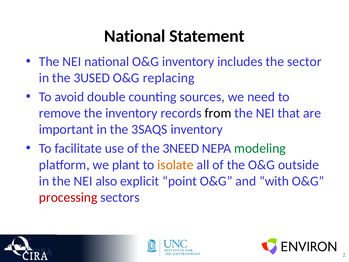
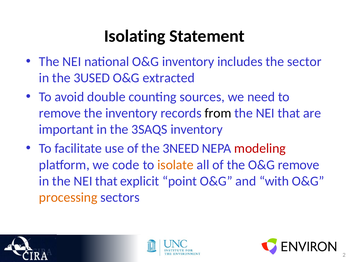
National at (135, 36): National -> Isolating
replacing: replacing -> extracted
modeling colour: green -> red
plant: plant -> code
O&G outside: outside -> remove
in the NEI also: also -> that
processing colour: red -> orange
